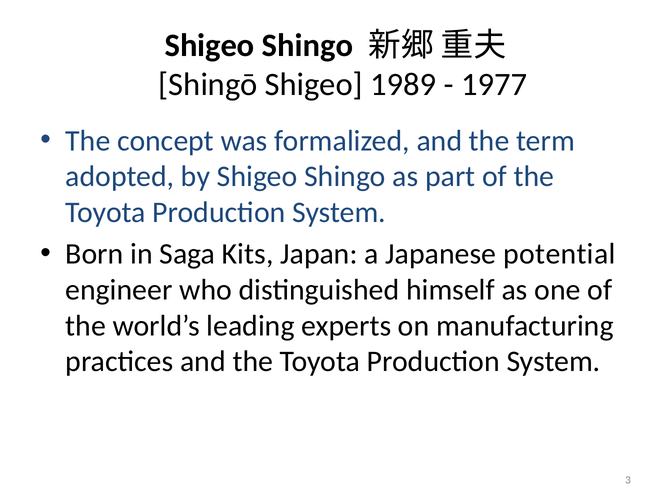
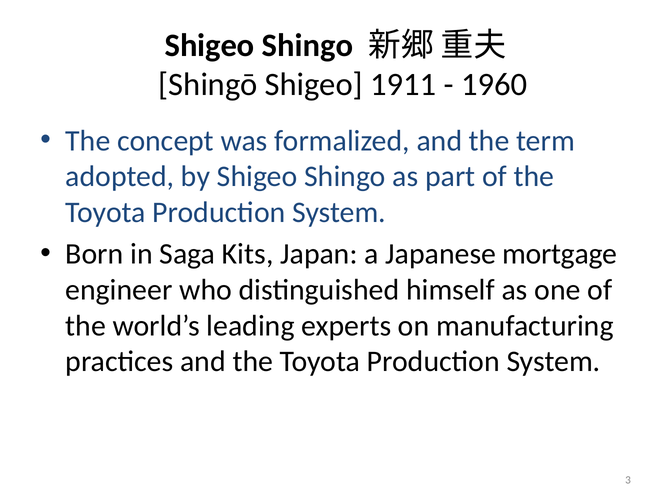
1989: 1989 -> 1911
1977: 1977 -> 1960
potential: potential -> mortgage
